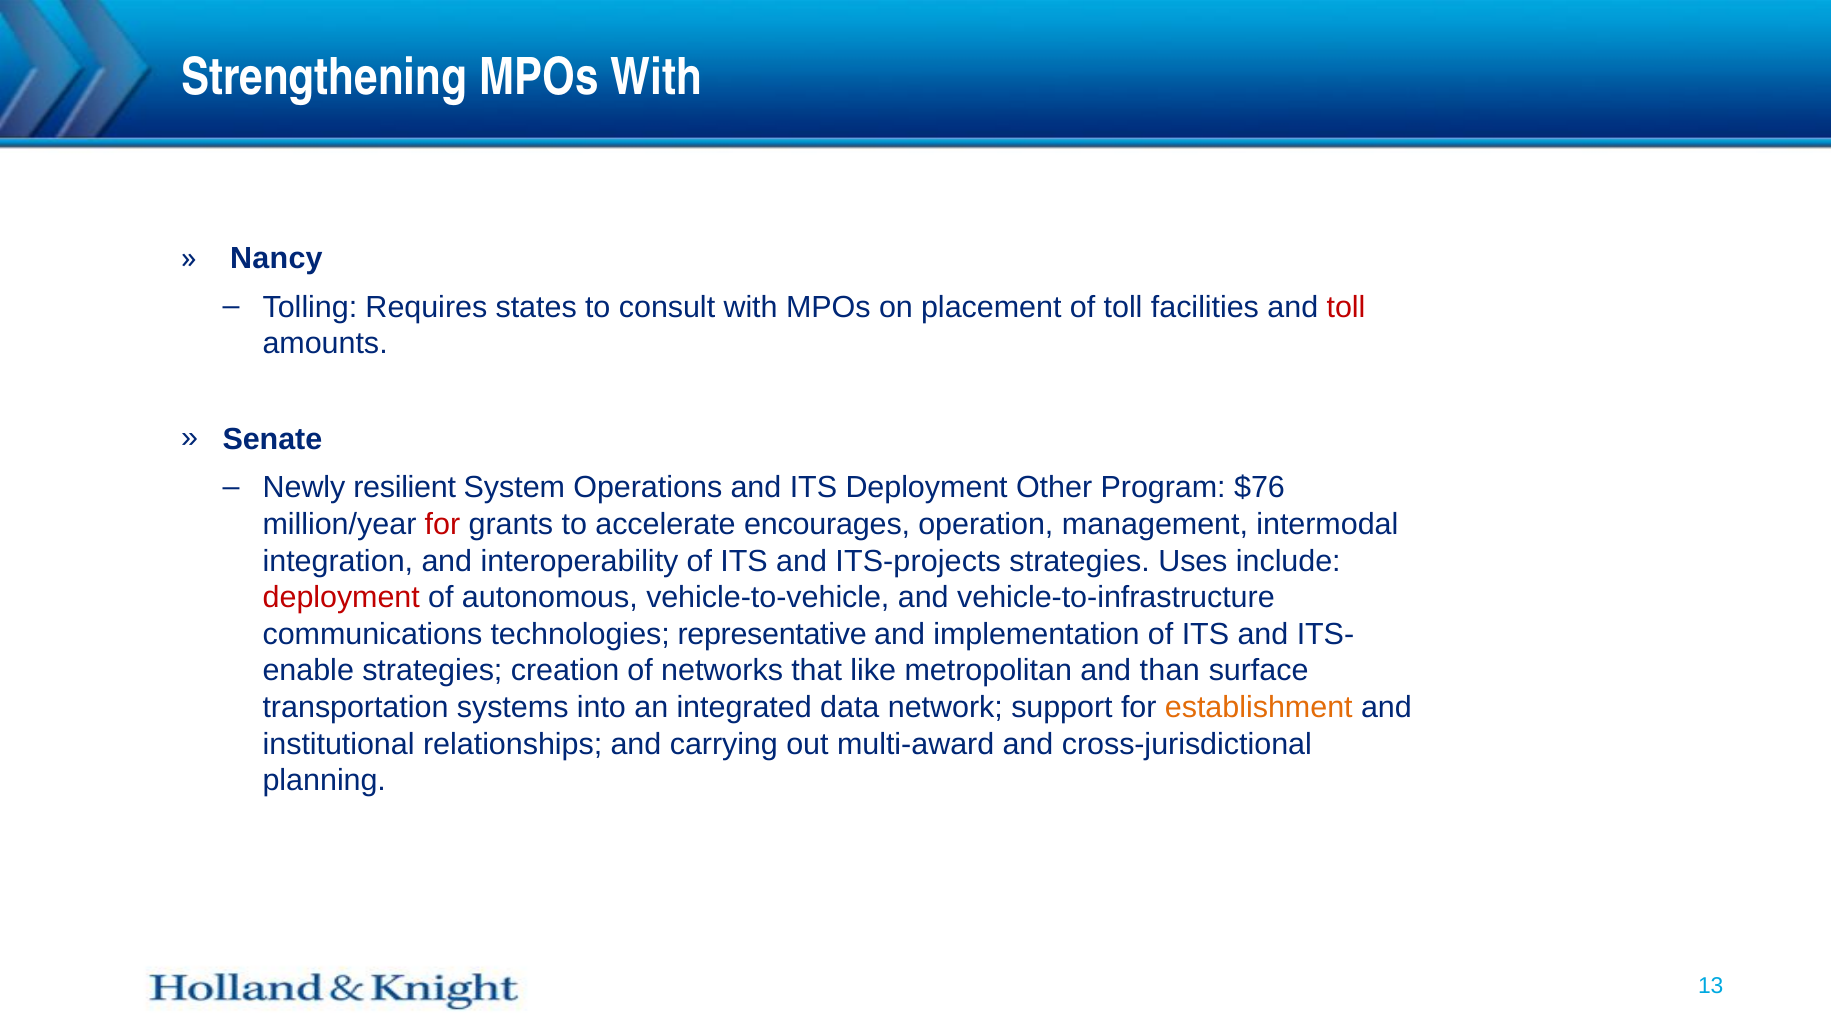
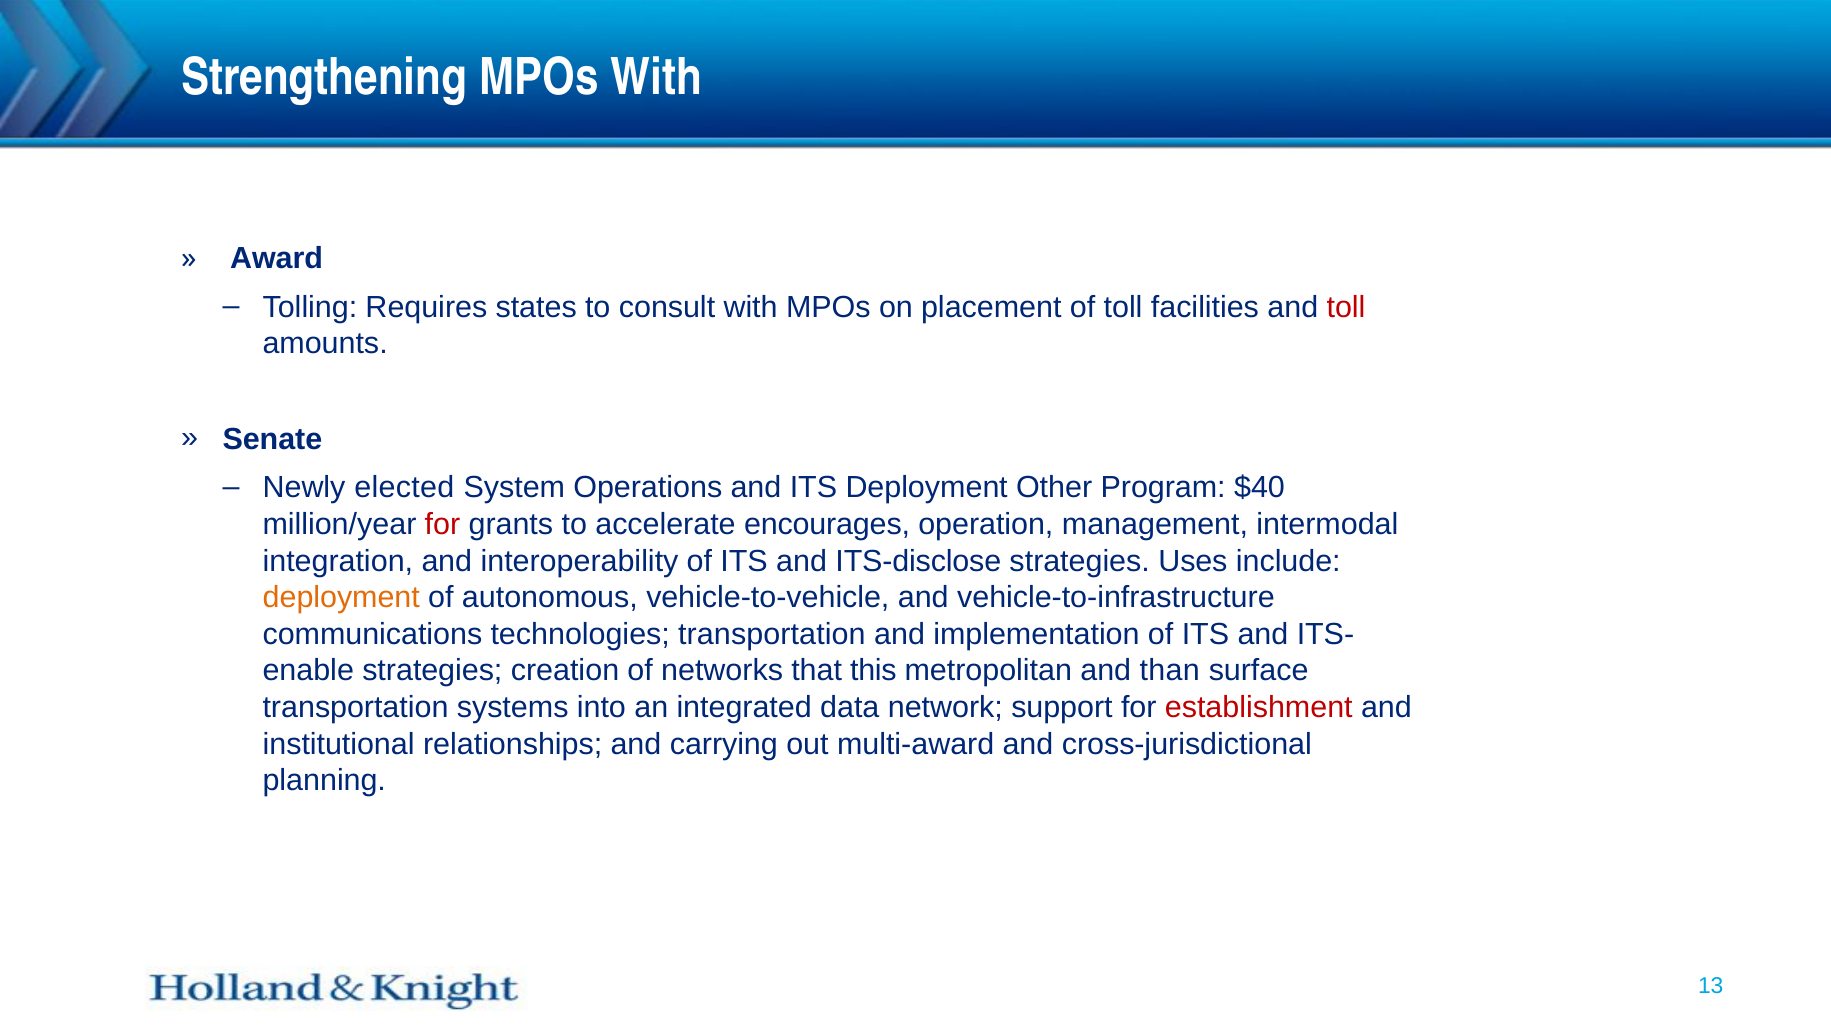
Nancy: Nancy -> Award
resilient: resilient -> elected
$76: $76 -> $40
ITS-projects: ITS-projects -> ITS-disclose
deployment at (341, 598) colour: red -> orange
technologies representative: representative -> transportation
like: like -> this
establishment colour: orange -> red
